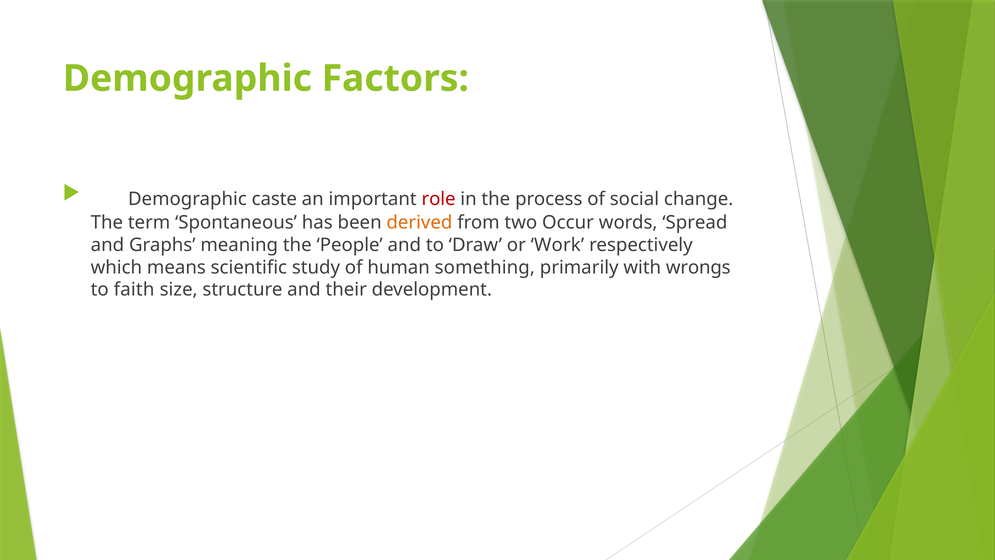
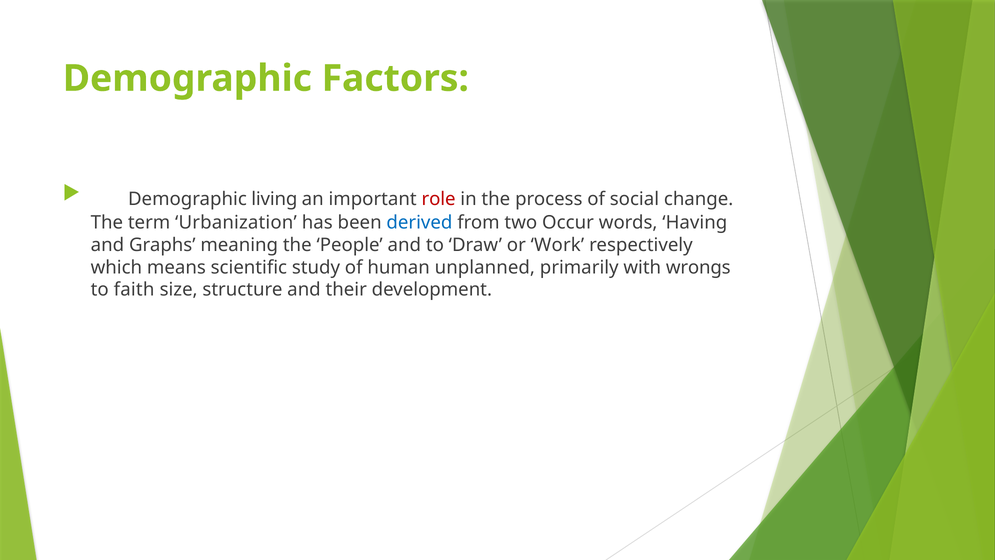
caste: caste -> living
Spontaneous: Spontaneous -> Urbanization
derived colour: orange -> blue
Spread: Spread -> Having
something: something -> unplanned
